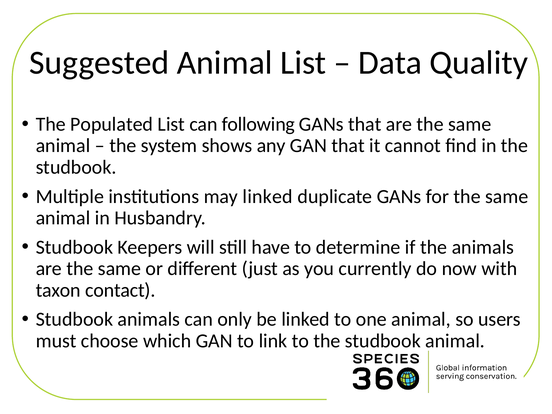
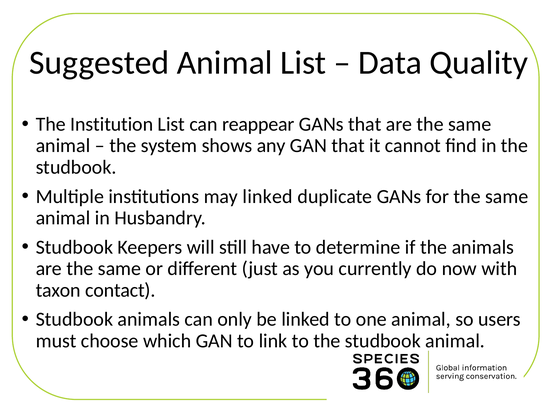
Populated: Populated -> Institution
following: following -> reappear
